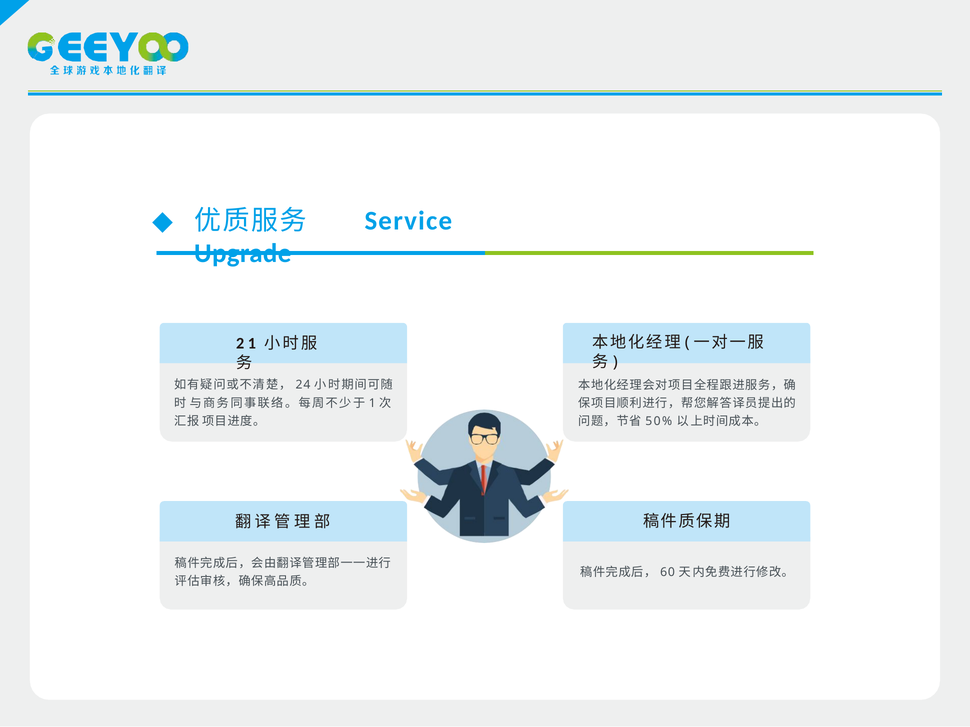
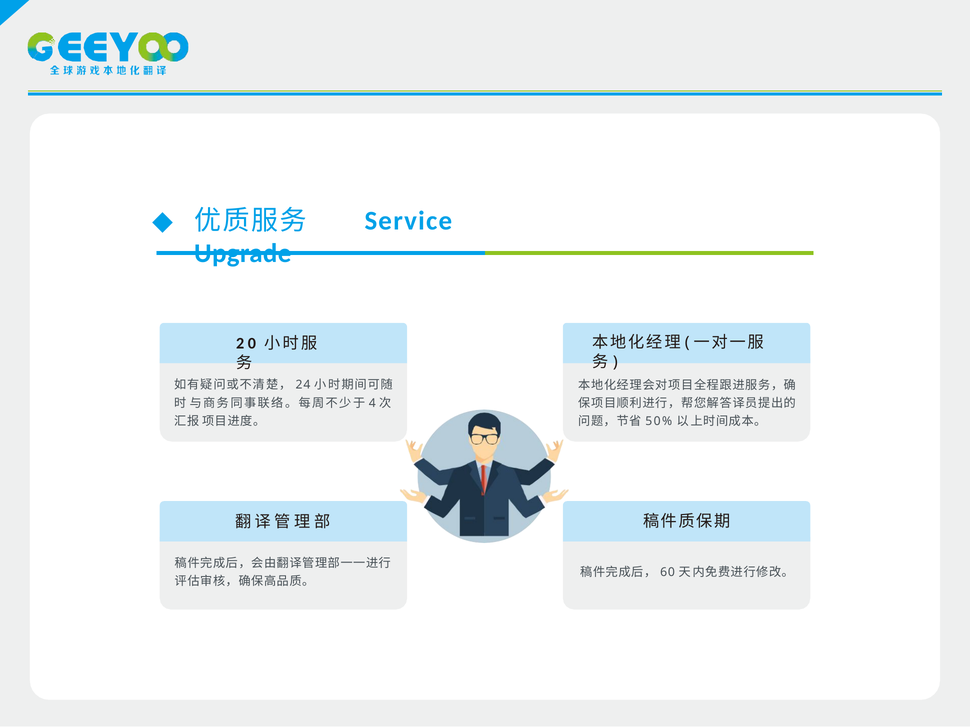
2 1: 1 -> 0
1 at (372, 403): 1 -> 4
